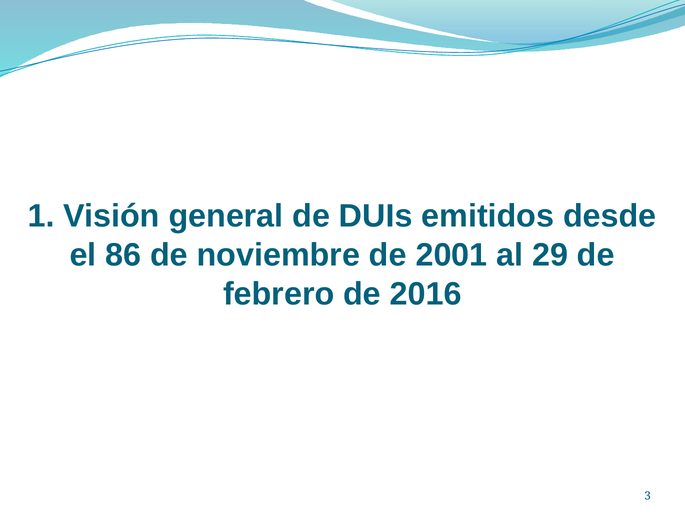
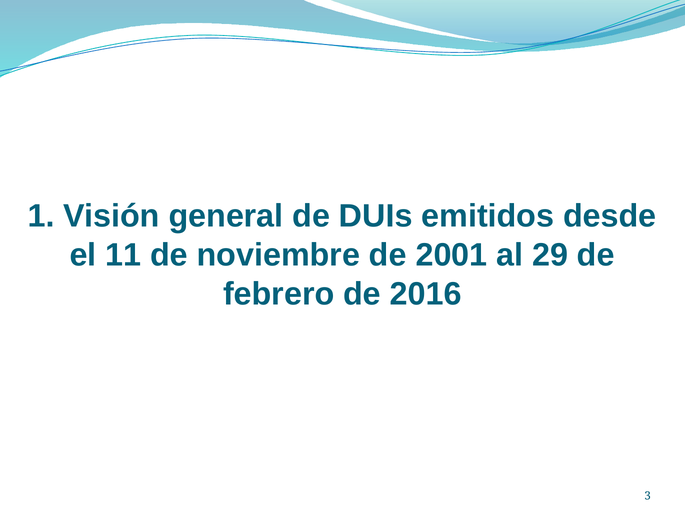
86: 86 -> 11
